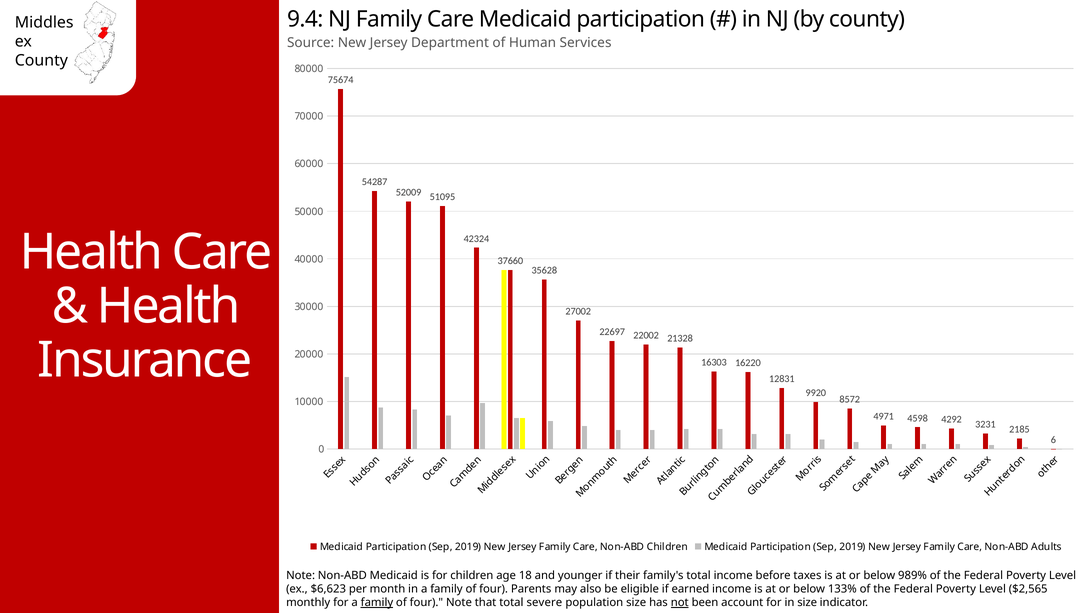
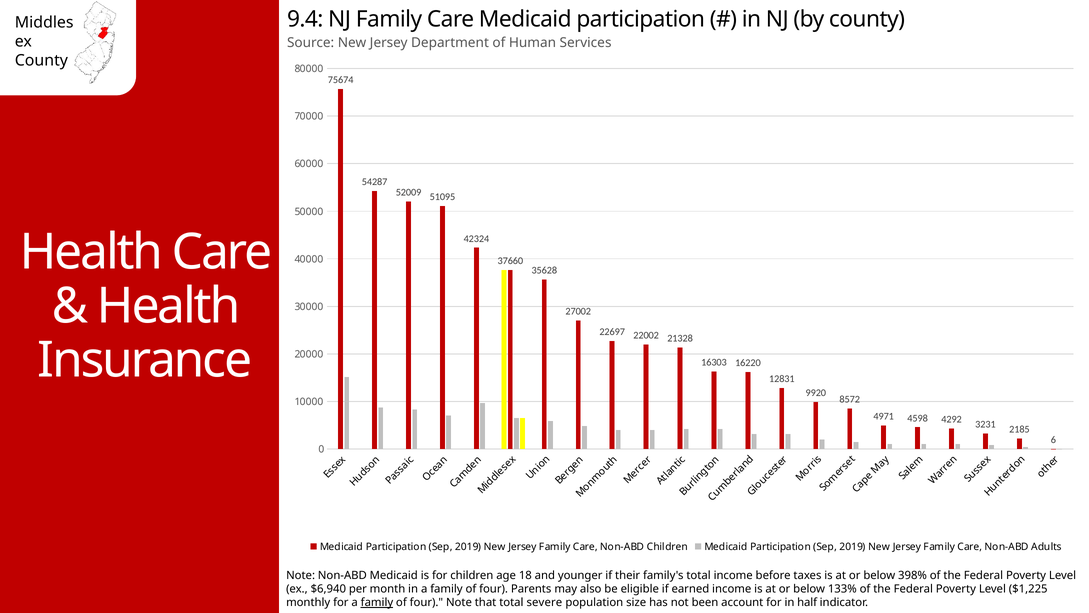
989%: 989% -> 398%
$6,623: $6,623 -> $6,940
$2,565: $2,565 -> $1,225
not underline: present -> none
in size: size -> half
